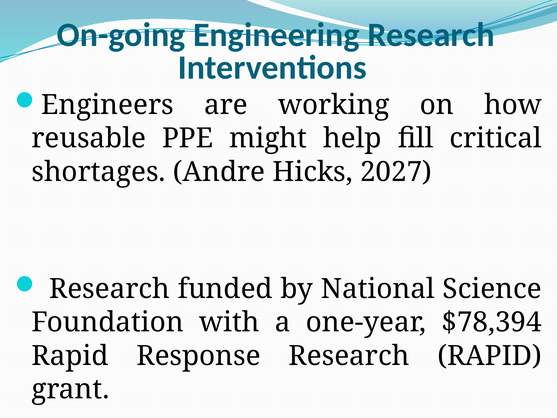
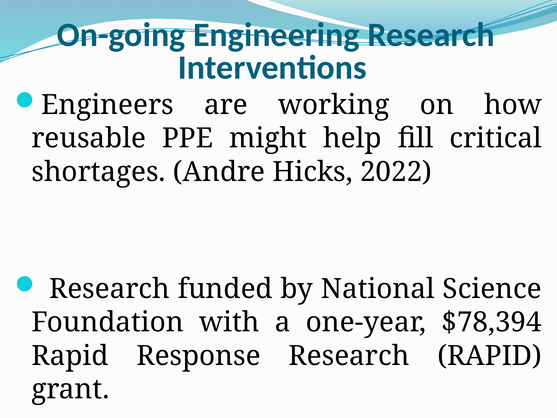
2027: 2027 -> 2022
